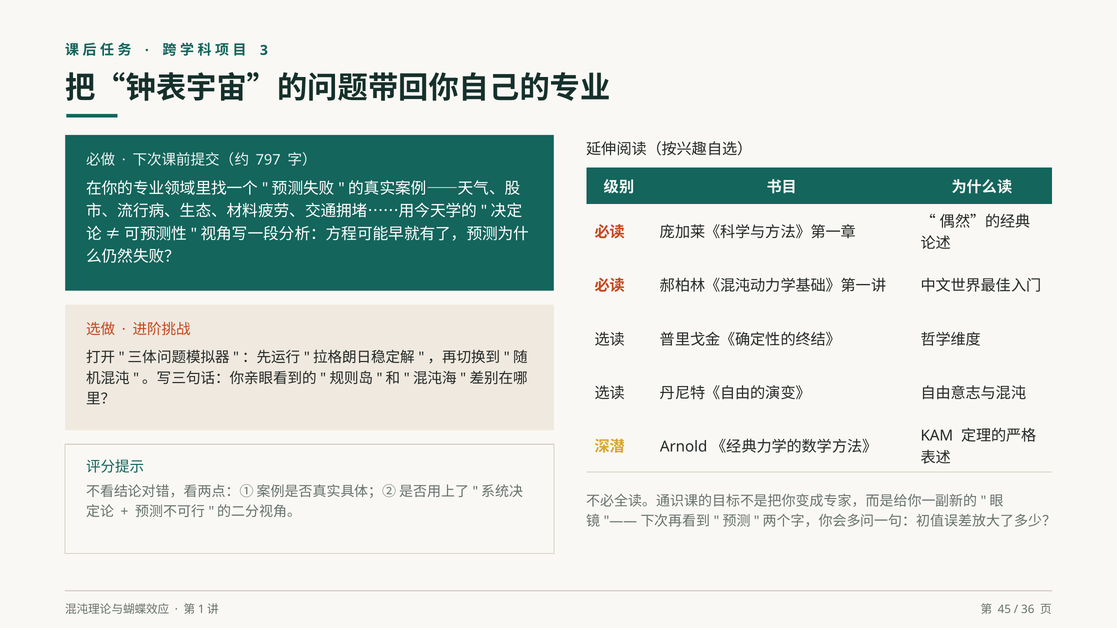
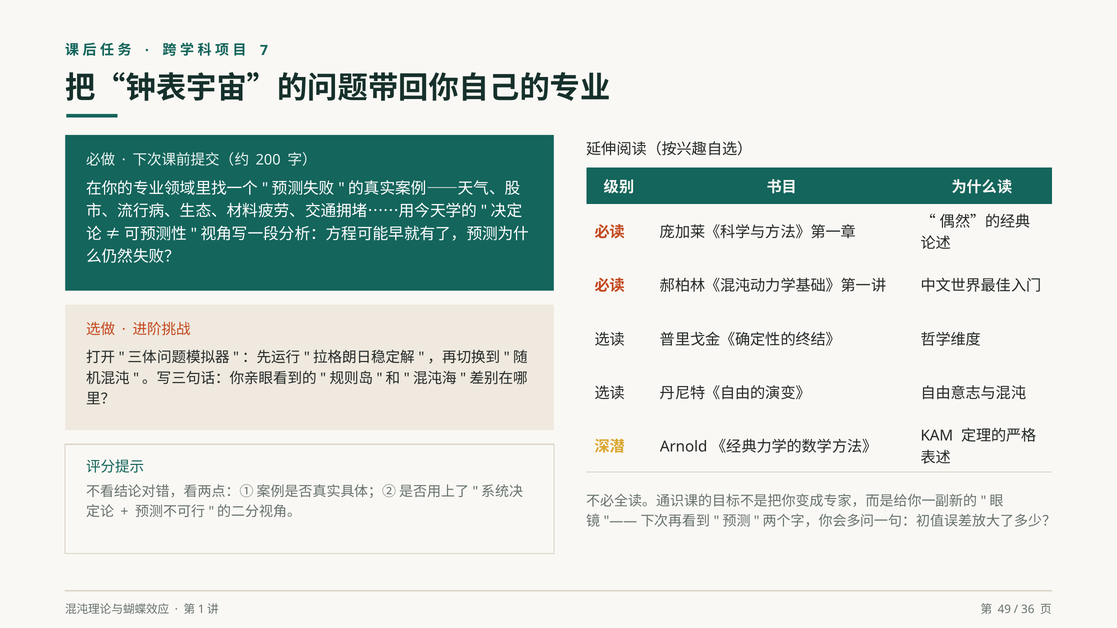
3: 3 -> 7
797: 797 -> 200
45: 45 -> 49
